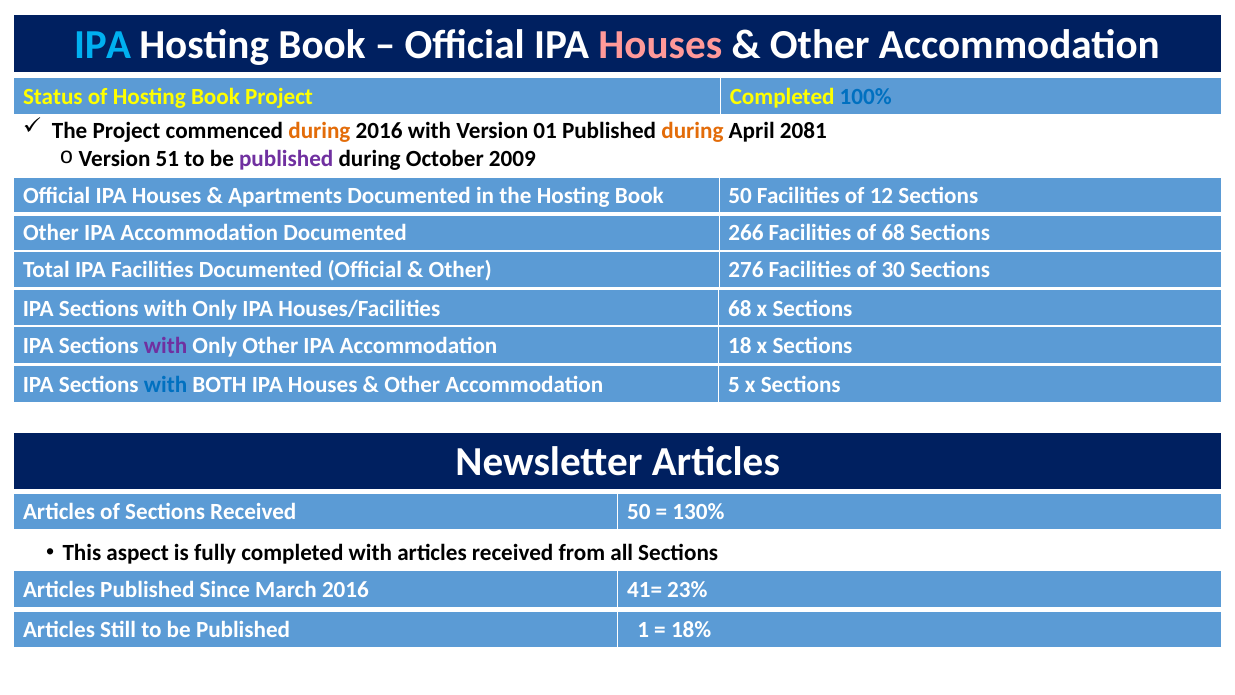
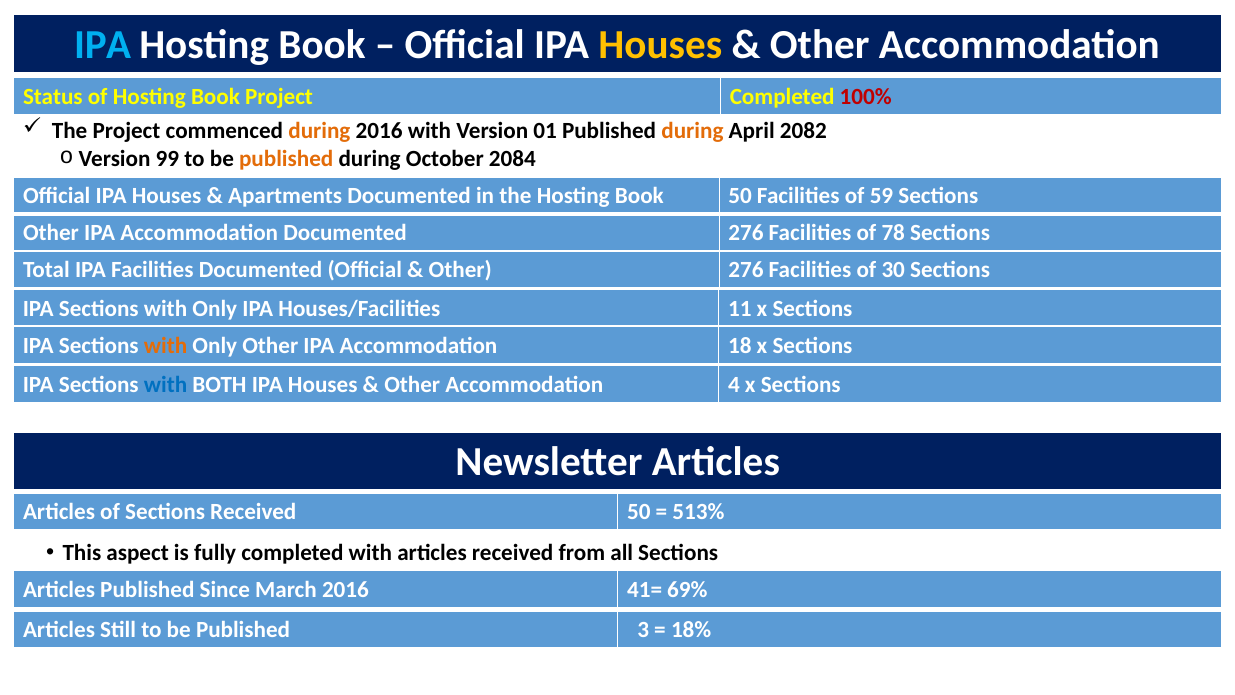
Houses at (660, 45) colour: pink -> yellow
100% colour: blue -> red
2081: 2081 -> 2082
51: 51 -> 99
published at (286, 159) colour: purple -> orange
2009: 2009 -> 2084
12: 12 -> 59
Documented 266: 266 -> 276
of 68: 68 -> 78
Houses/Facilities 68: 68 -> 11
with at (166, 346) colour: purple -> orange
5: 5 -> 4
130%: 130% -> 513%
23%: 23% -> 69%
1: 1 -> 3
